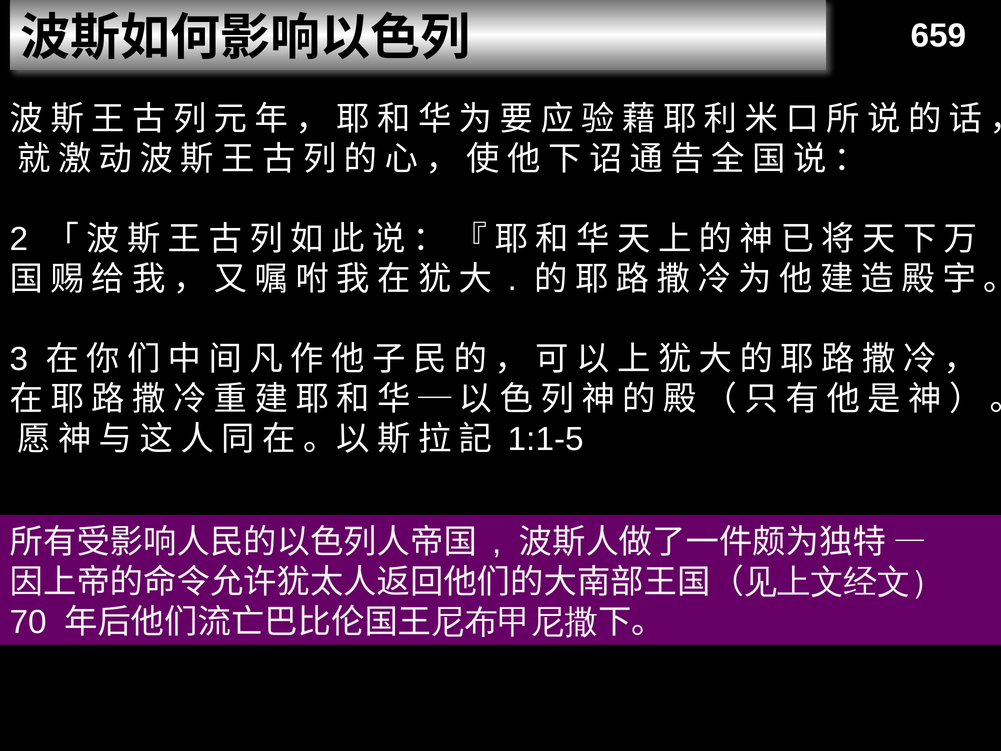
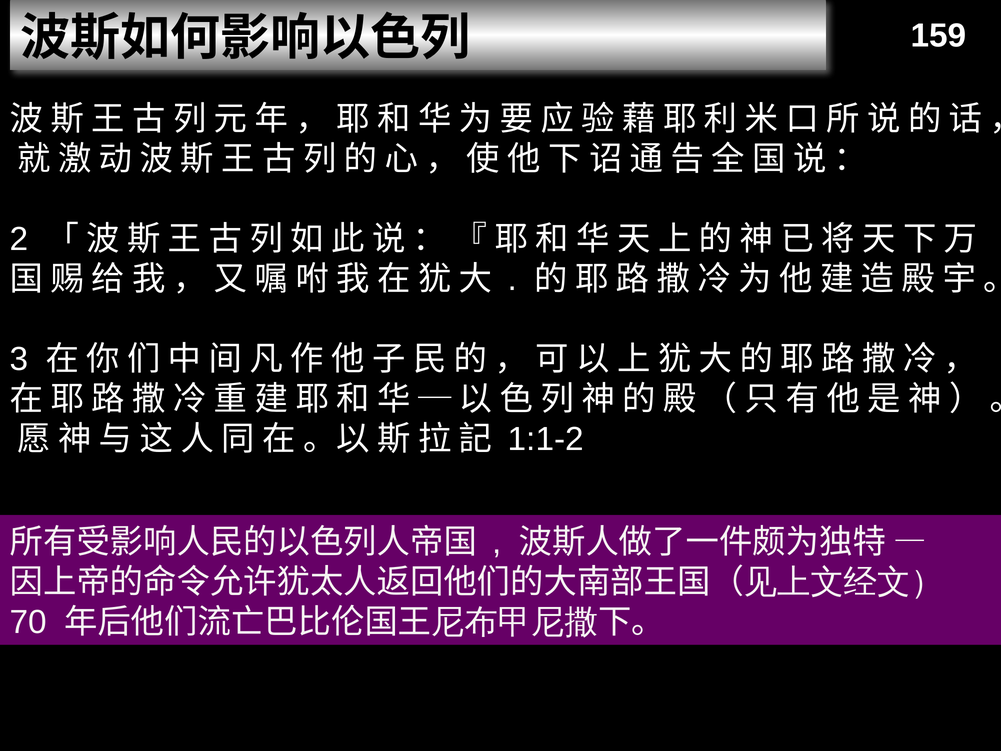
659: 659 -> 159
1:1-5: 1:1-5 -> 1:1-2
